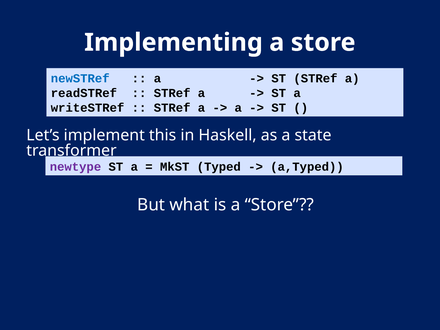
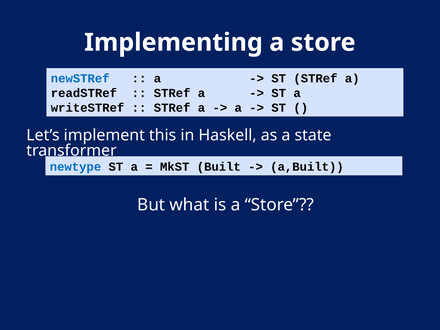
newtype colour: purple -> blue
Typed: Typed -> Built
a,Typed: a,Typed -> a,Built
